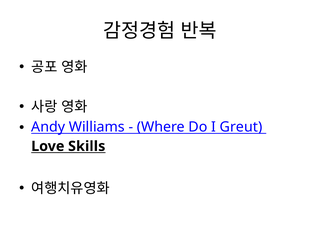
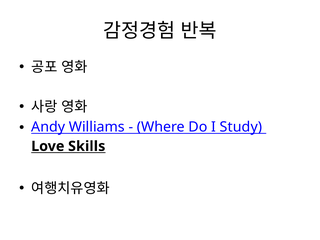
Greut: Greut -> Study
